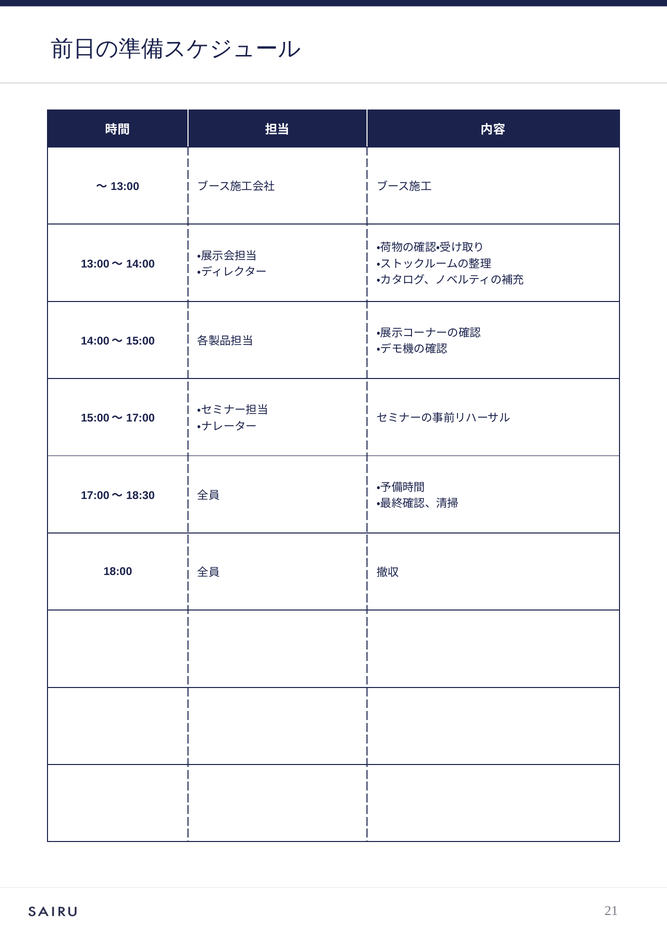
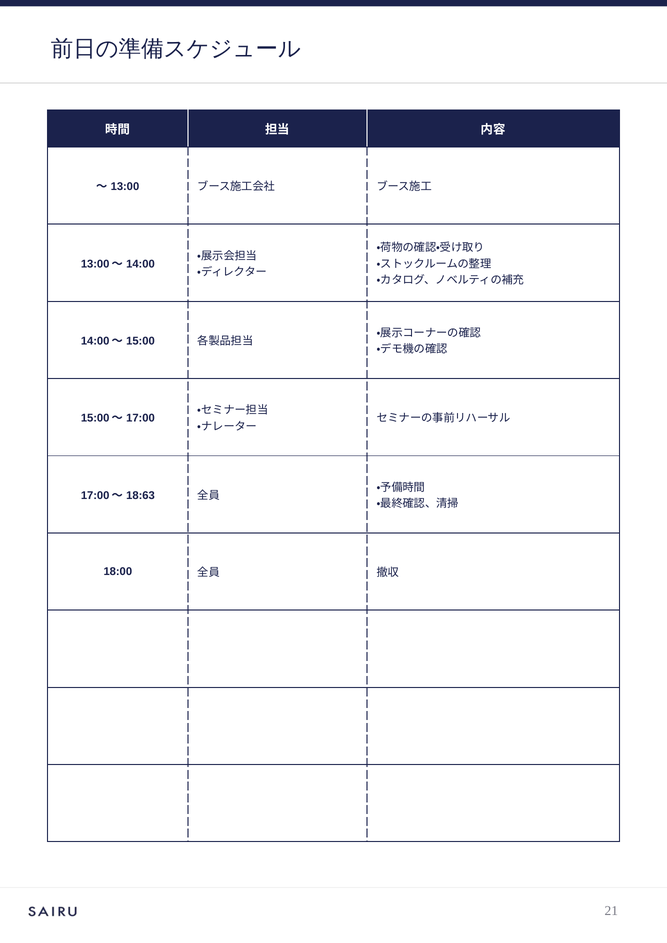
18:30: 18:30 -> 18:63
